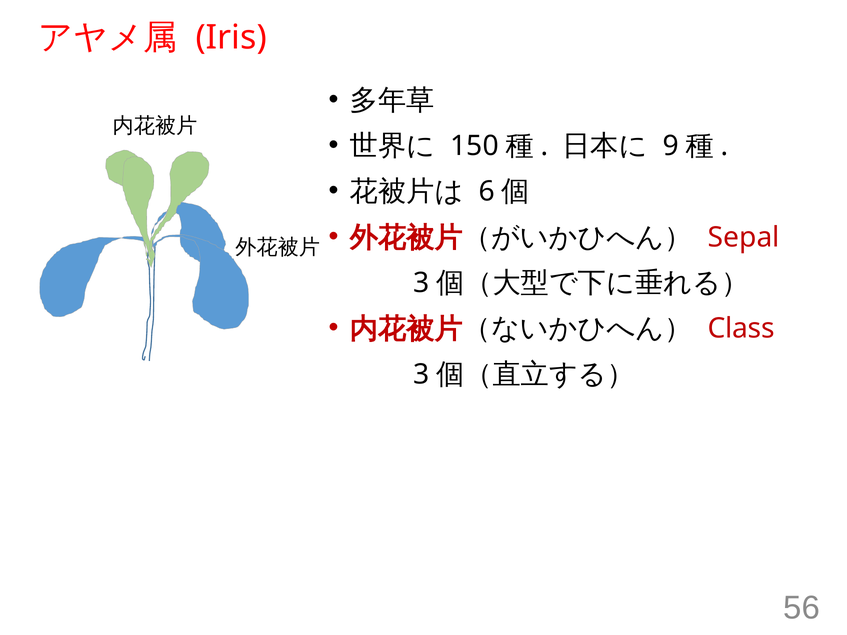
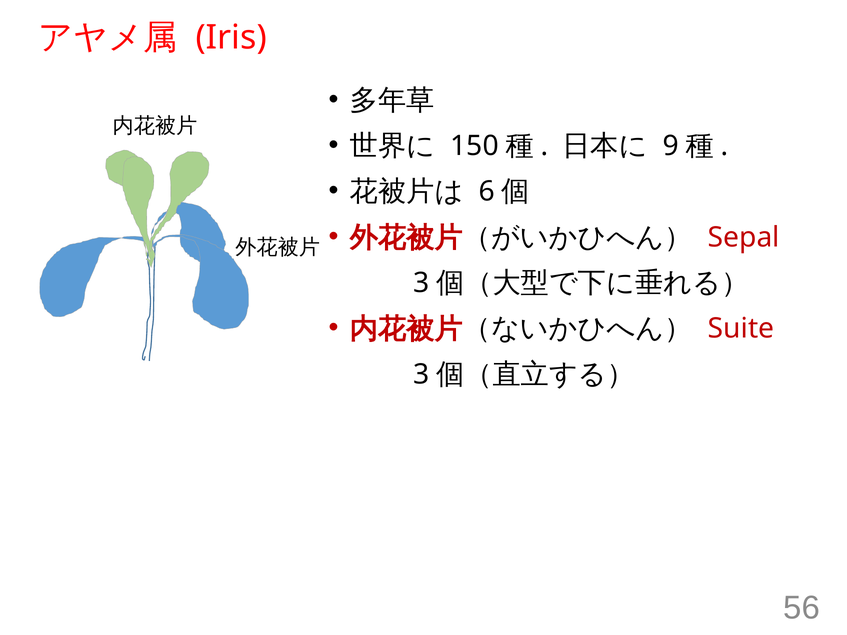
Class: Class -> Suite
